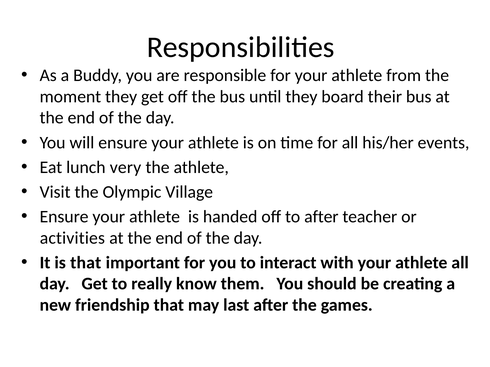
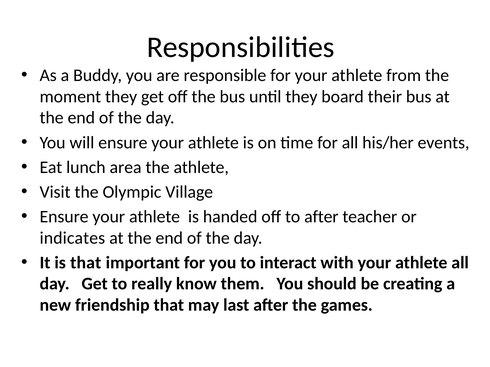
very: very -> area
activities: activities -> indicates
